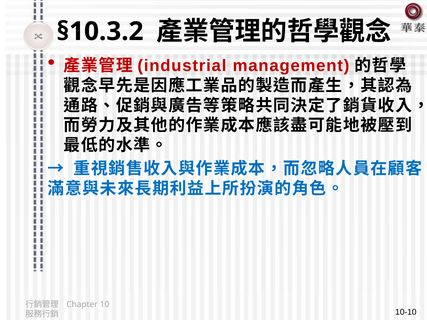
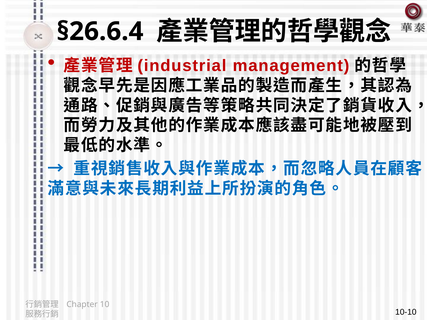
§10.3.2: §10.3.2 -> §26.6.4
